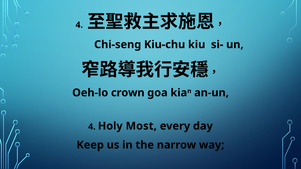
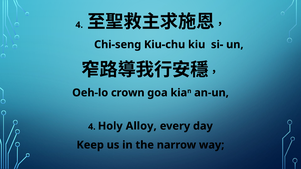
Most: Most -> Alloy
